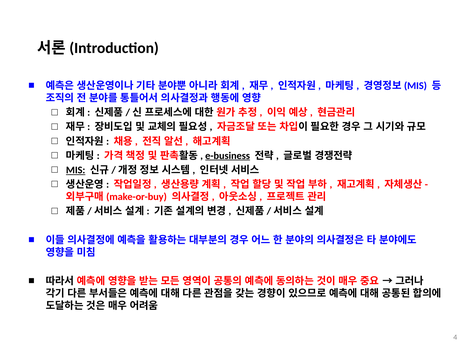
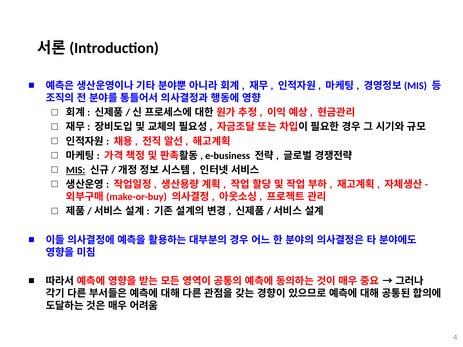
e-business underline: present -> none
